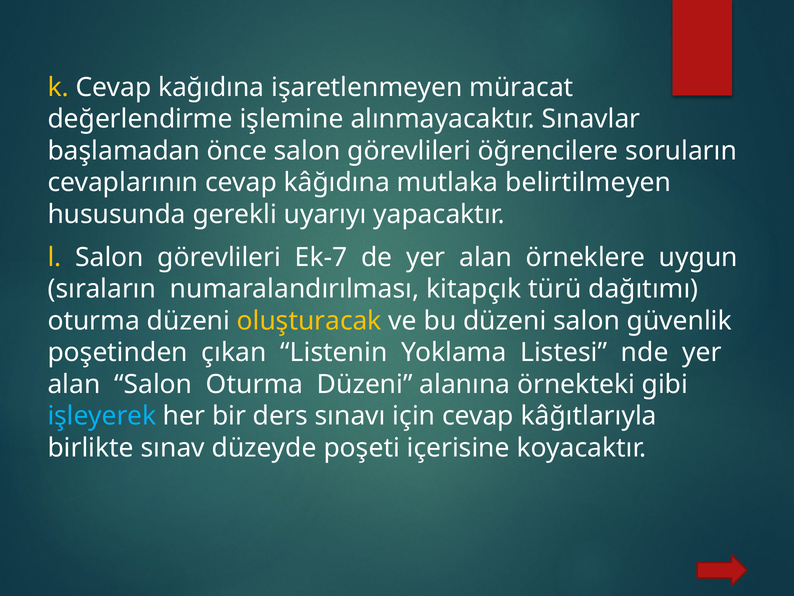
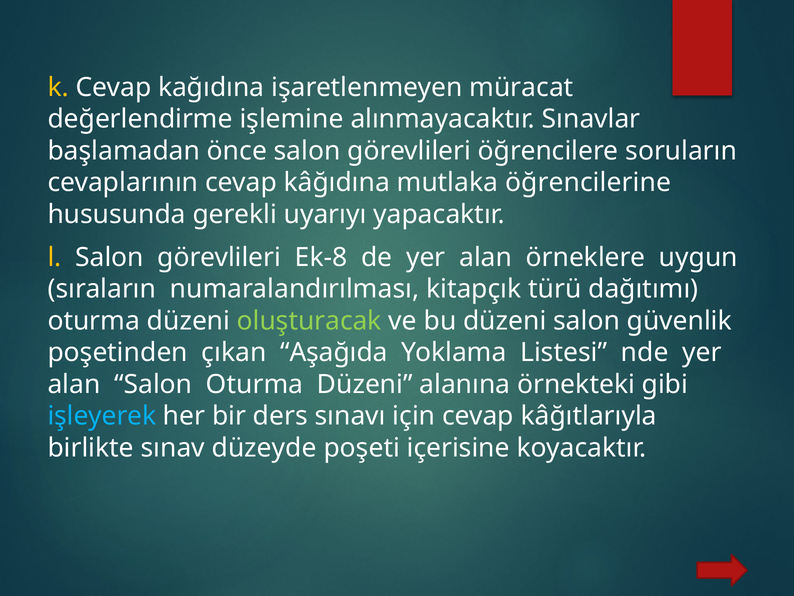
belirtilmeyen: belirtilmeyen -> öğrencilerine
Ek-7: Ek-7 -> Ek-8
oluşturacak colour: yellow -> light green
Listenin: Listenin -> Aşağıda
